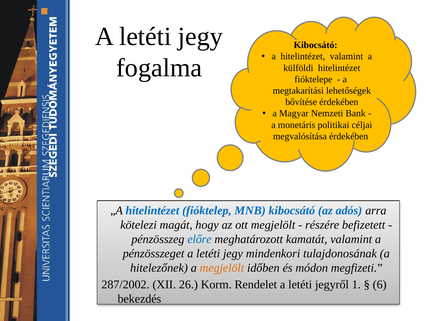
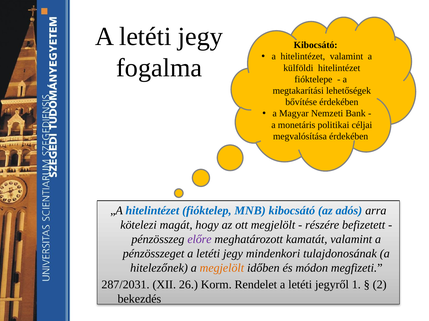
előre colour: blue -> purple
287/2002: 287/2002 -> 287/2031
6: 6 -> 2
